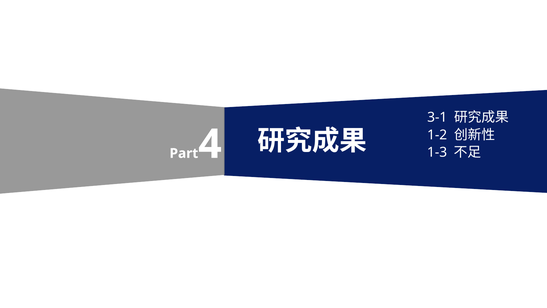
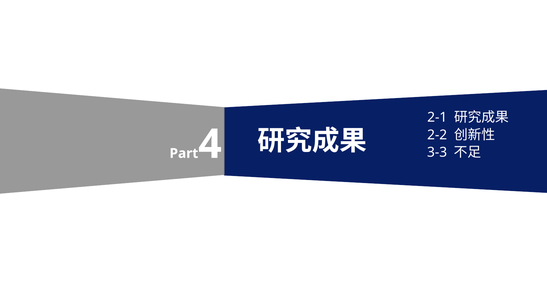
3-1: 3-1 -> 2-1
1-2: 1-2 -> 2-2
1-3: 1-3 -> 3-3
